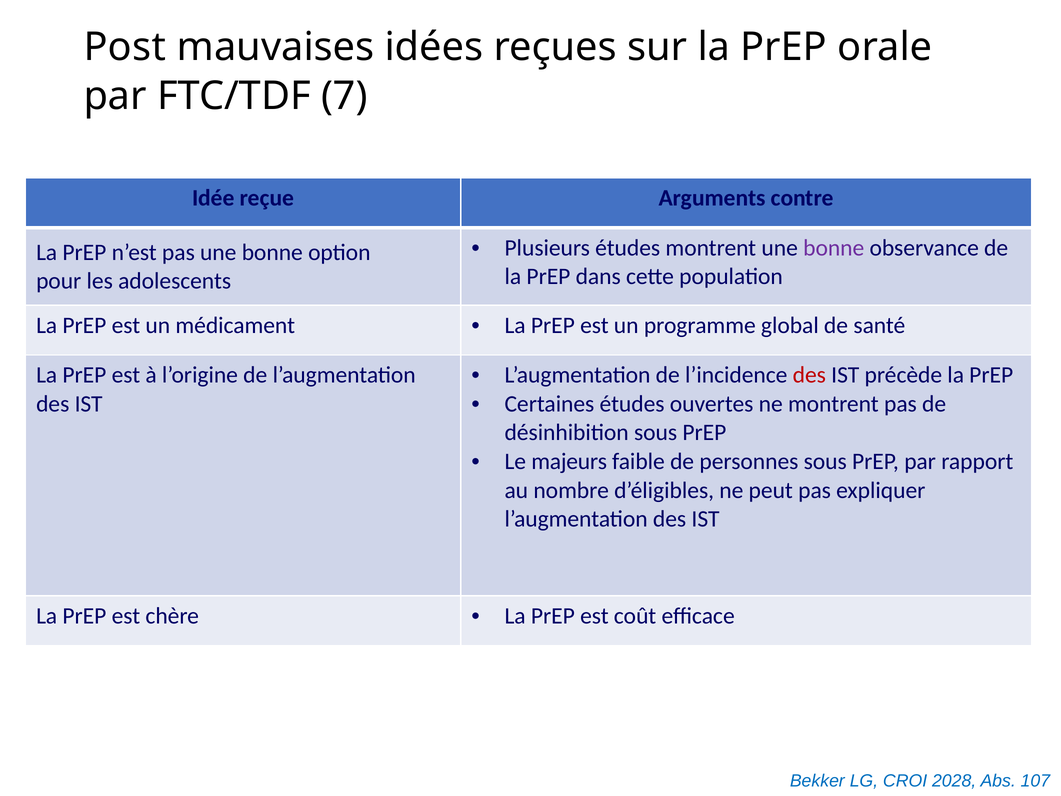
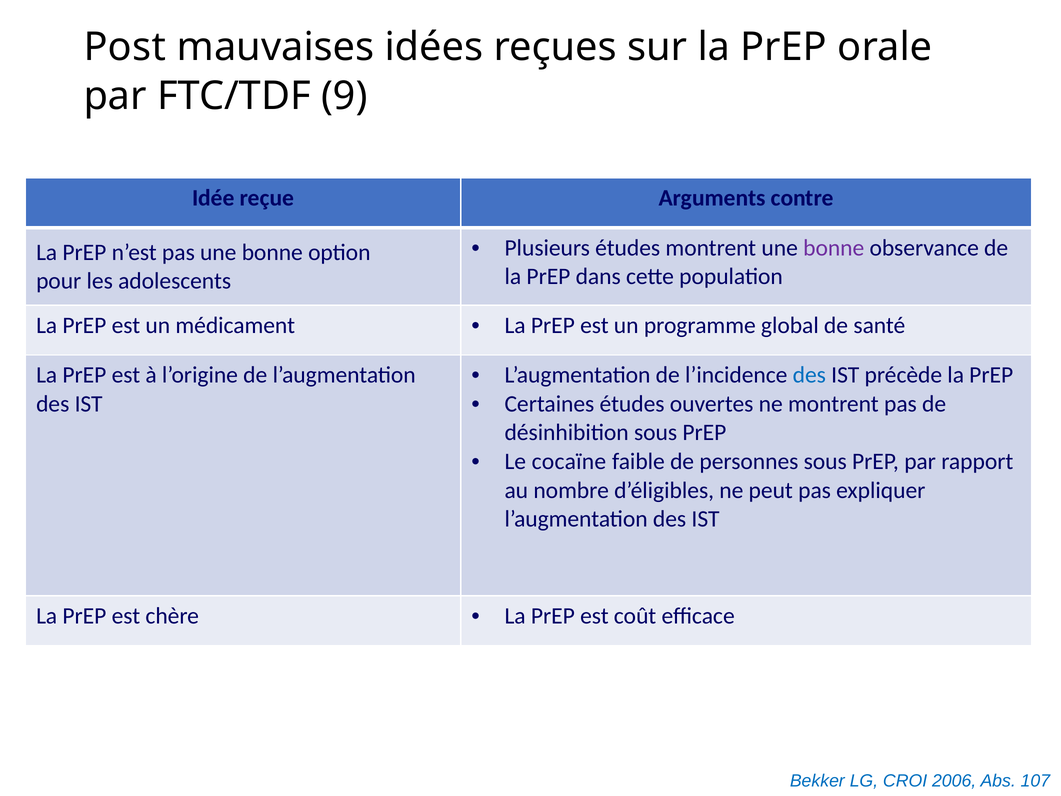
7: 7 -> 9
des at (809, 375) colour: red -> blue
majeurs: majeurs -> cocaïne
2028: 2028 -> 2006
